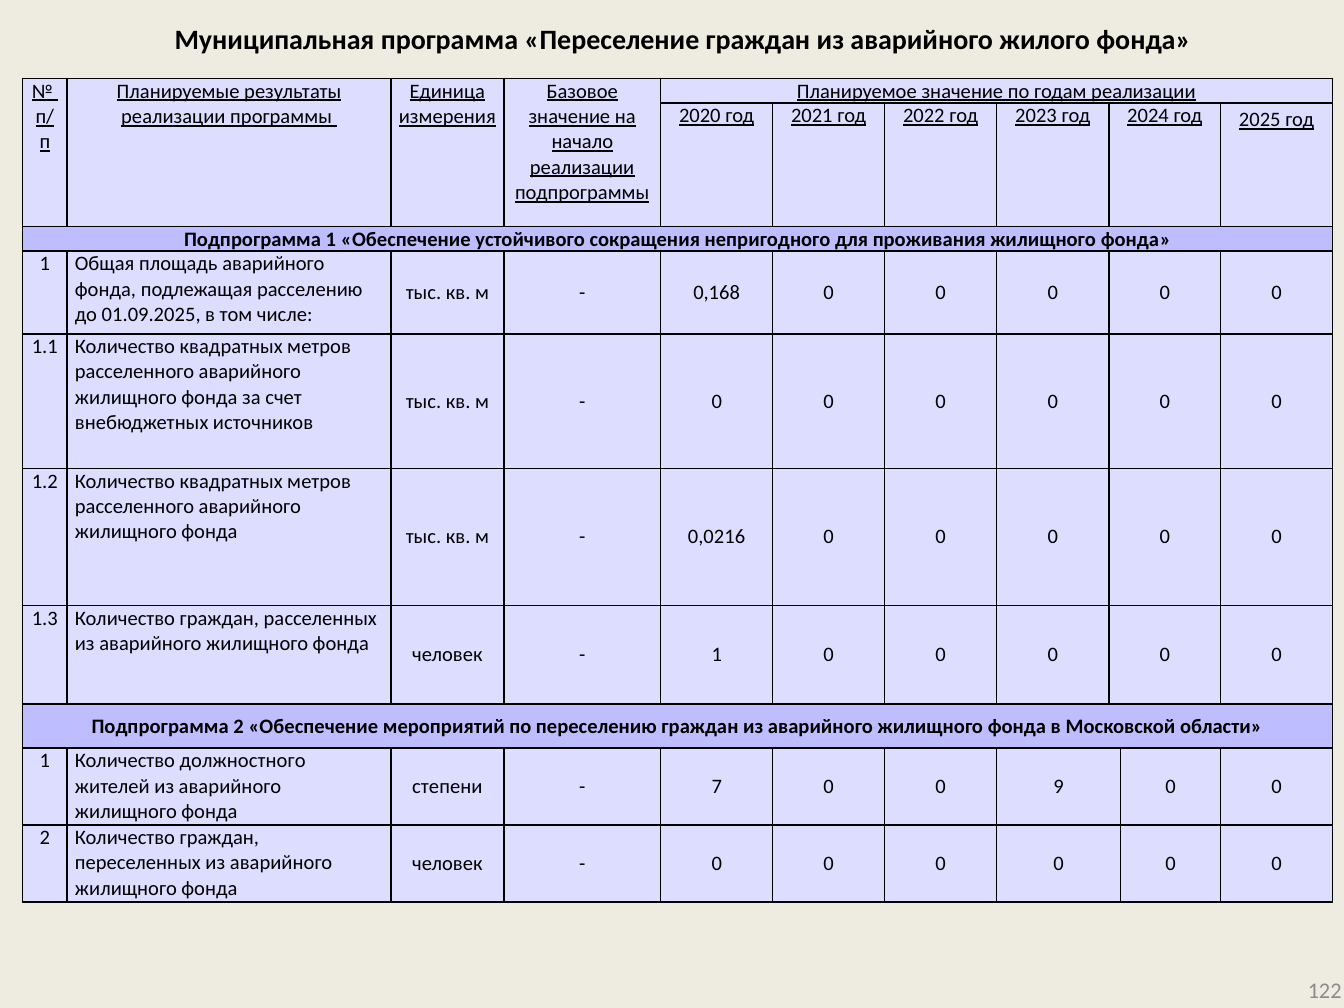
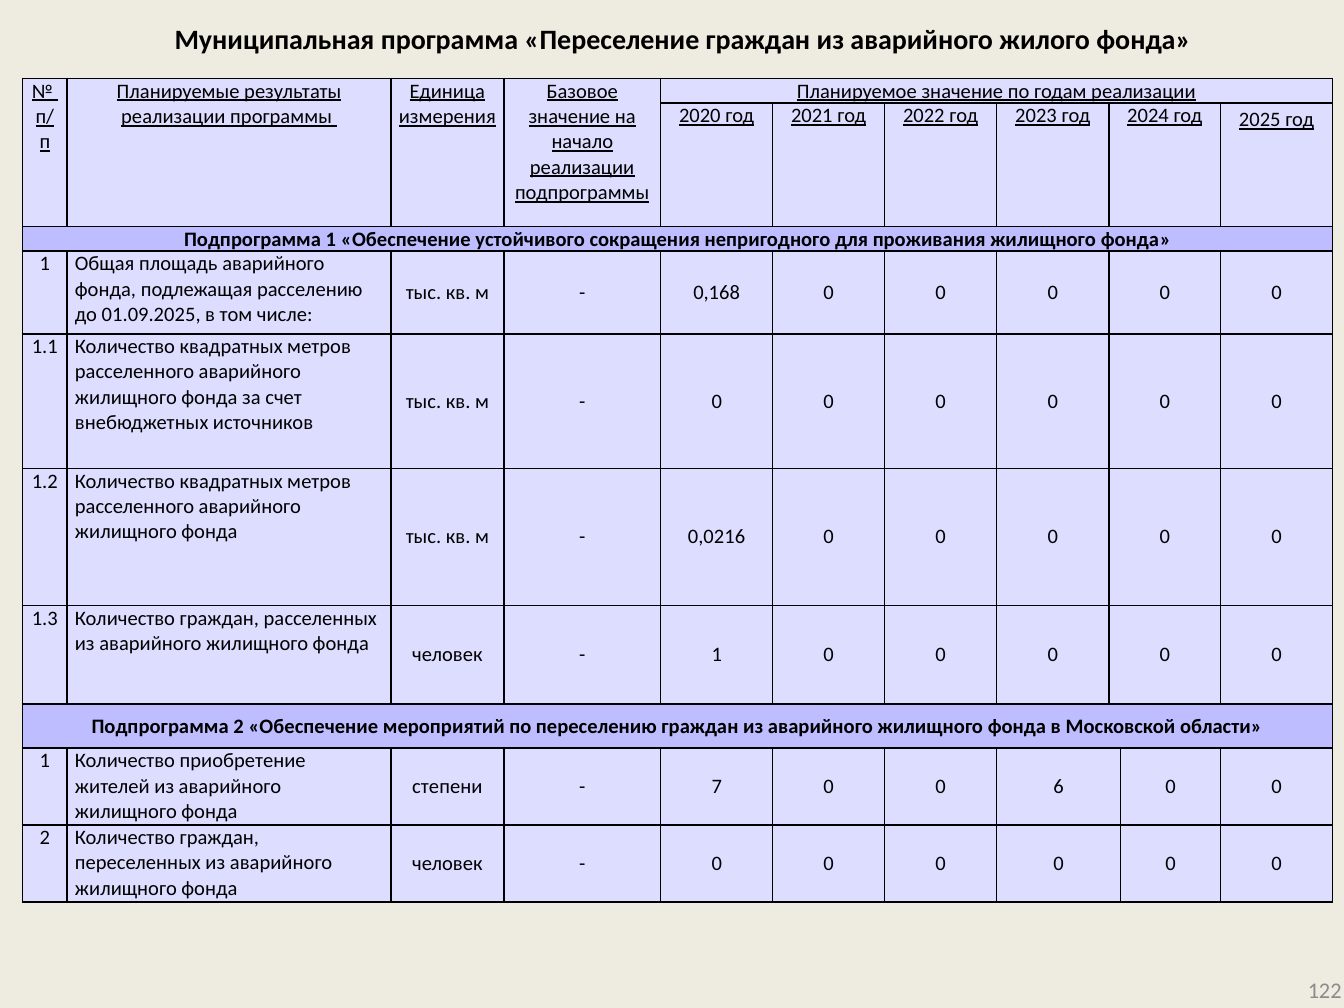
должностного: должностного -> приобретение
9: 9 -> 6
